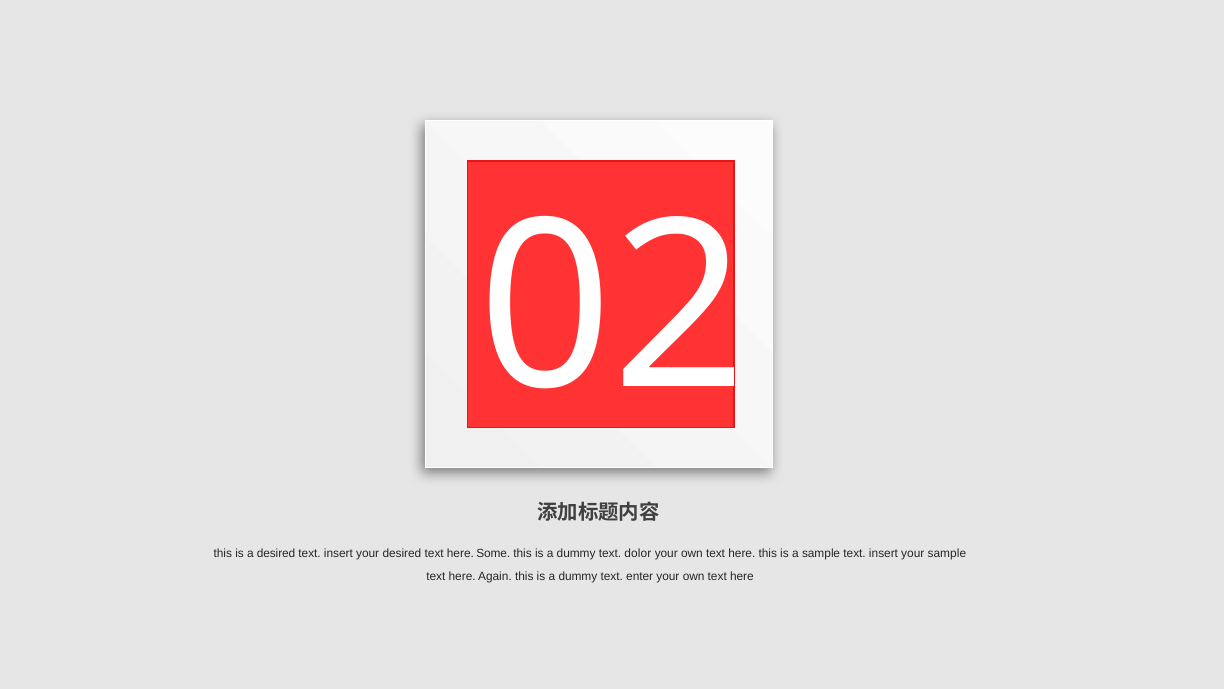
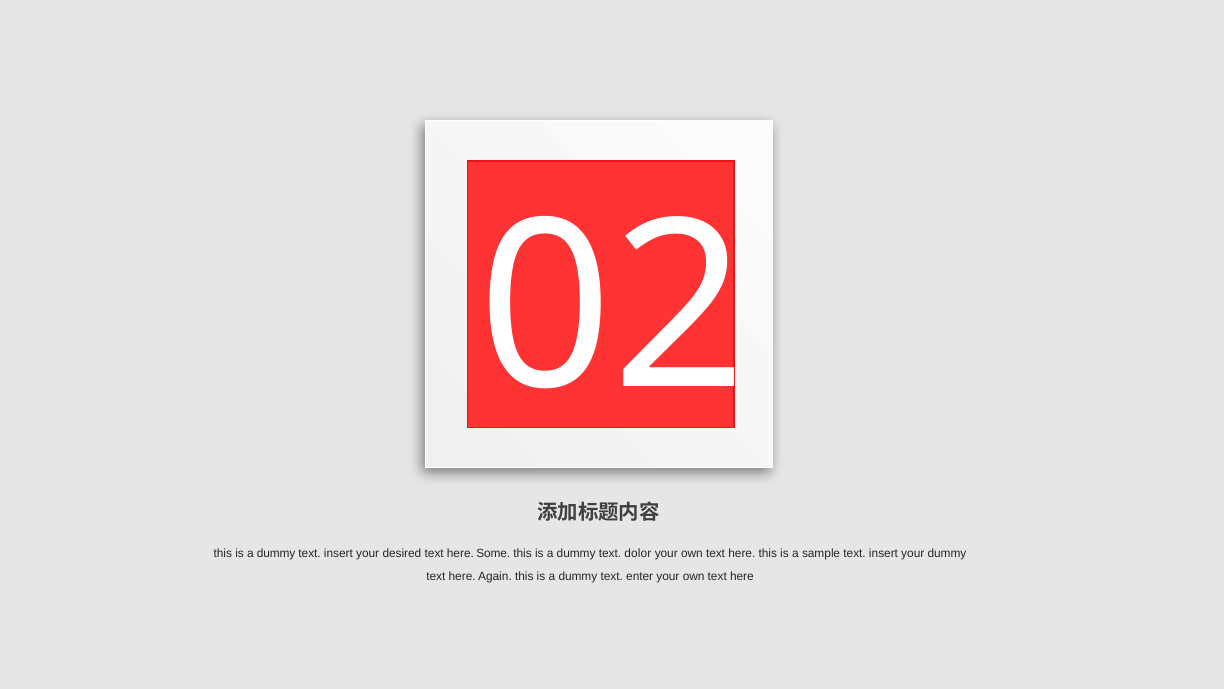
desired at (276, 553): desired -> dummy
your sample: sample -> dummy
